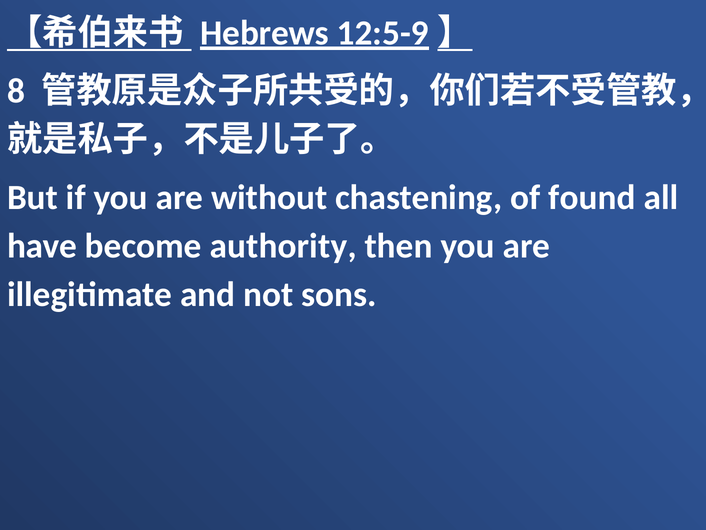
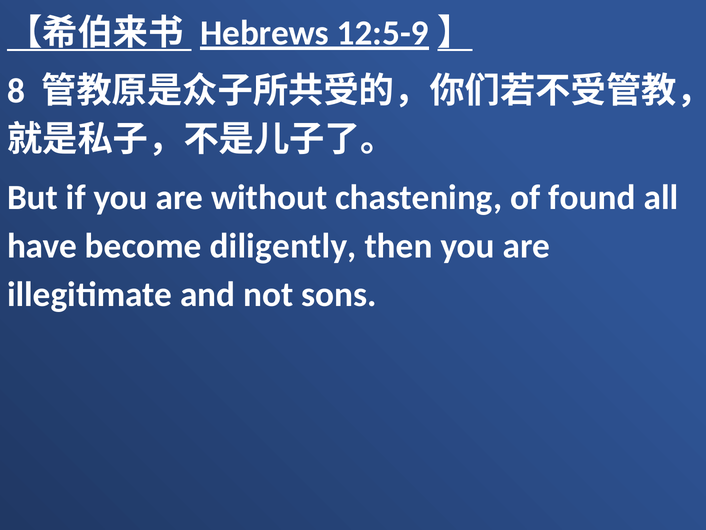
authority: authority -> diligently
